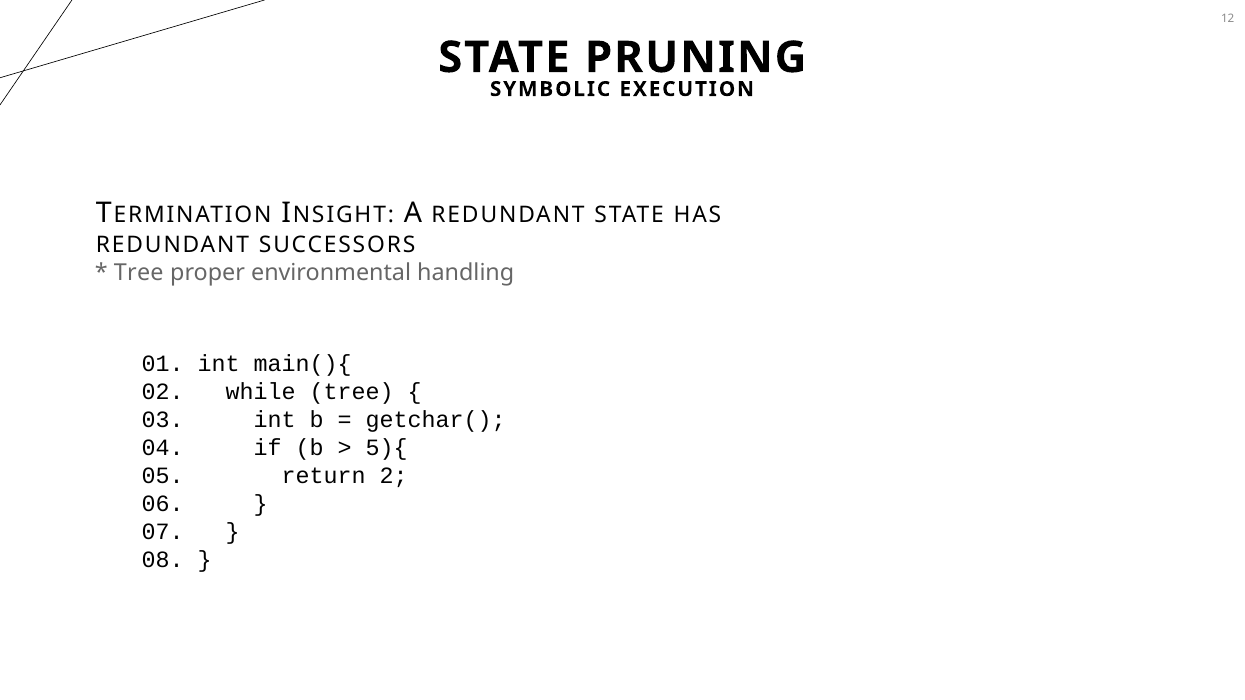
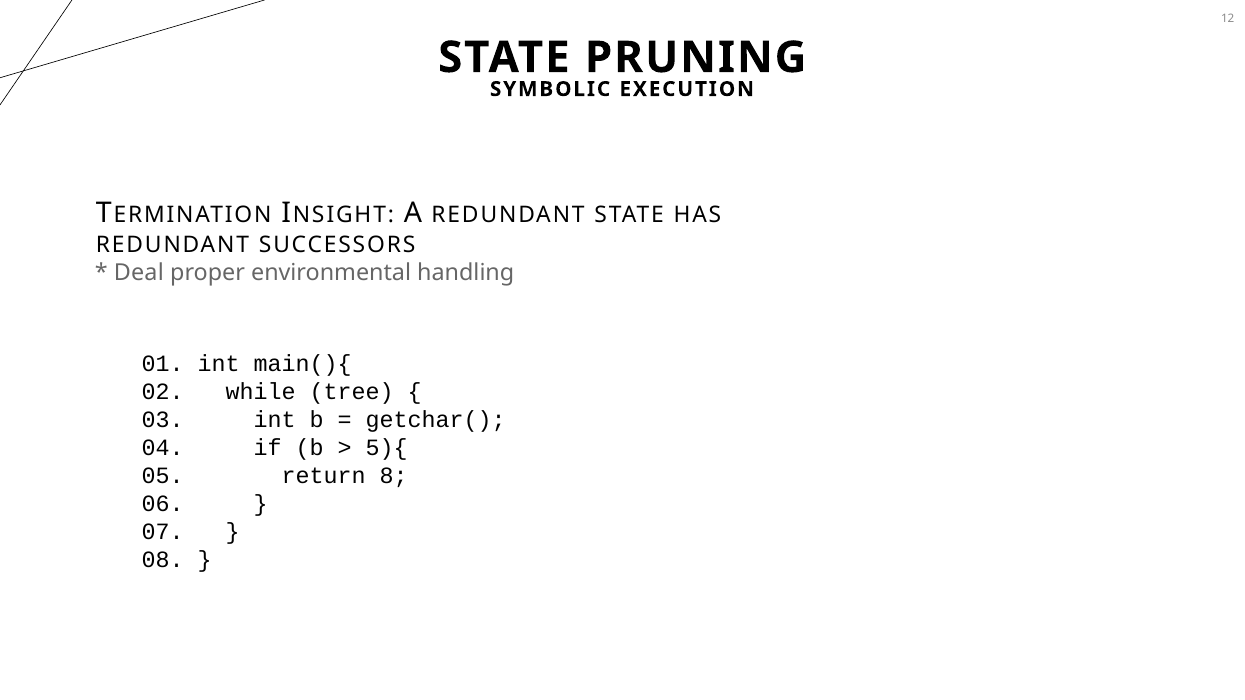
Tree at (139, 272): Tree -> Deal
2: 2 -> 8
